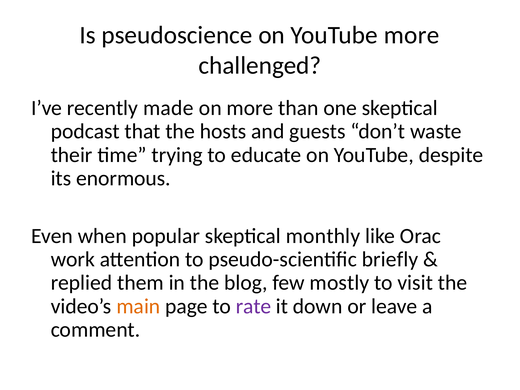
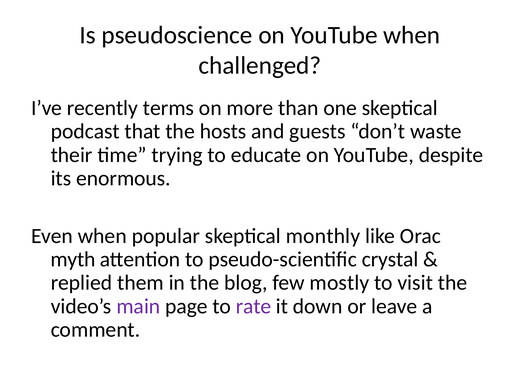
YouTube more: more -> when
made: made -> terms
work: work -> myth
briefly: briefly -> crystal
main colour: orange -> purple
